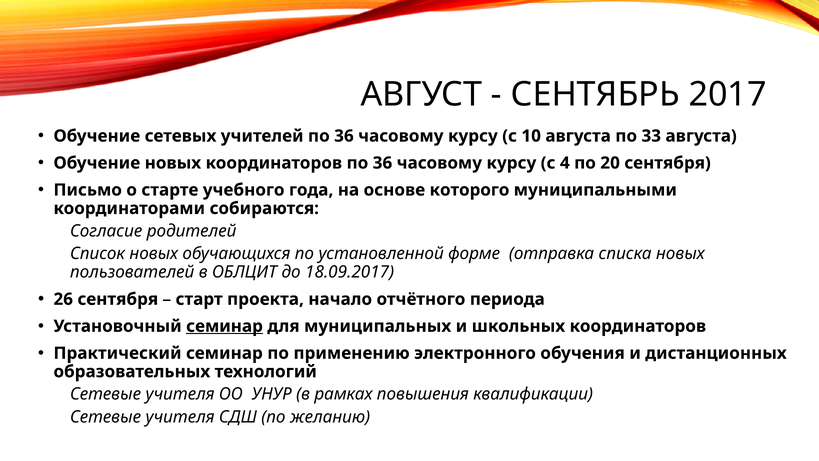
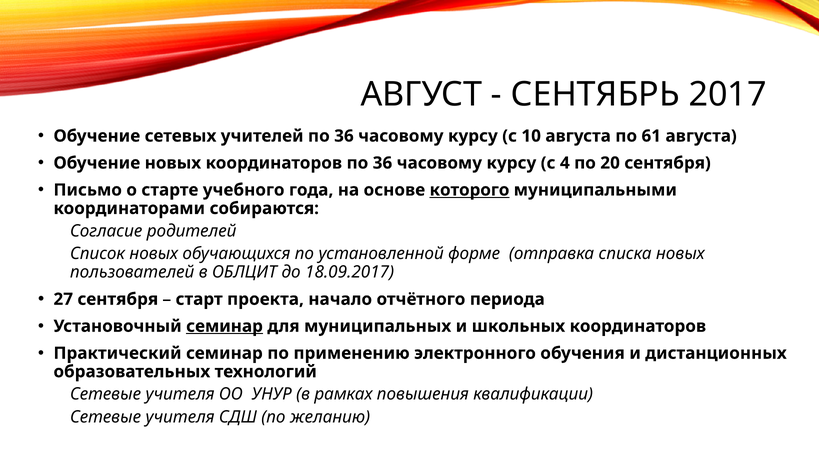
33: 33 -> 61
которого underline: none -> present
26: 26 -> 27
